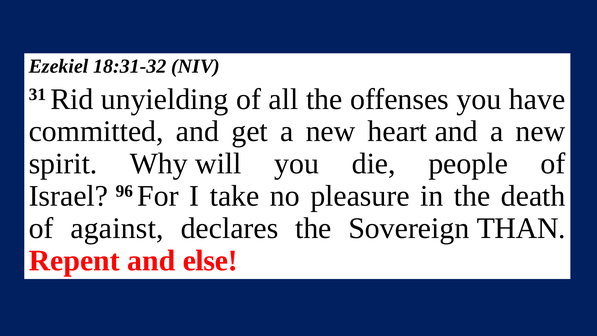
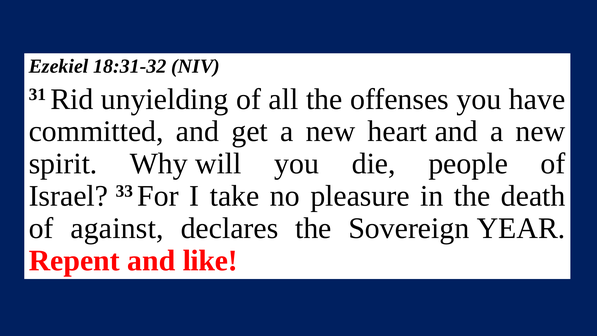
96: 96 -> 33
THAN: THAN -> YEAR
else: else -> like
